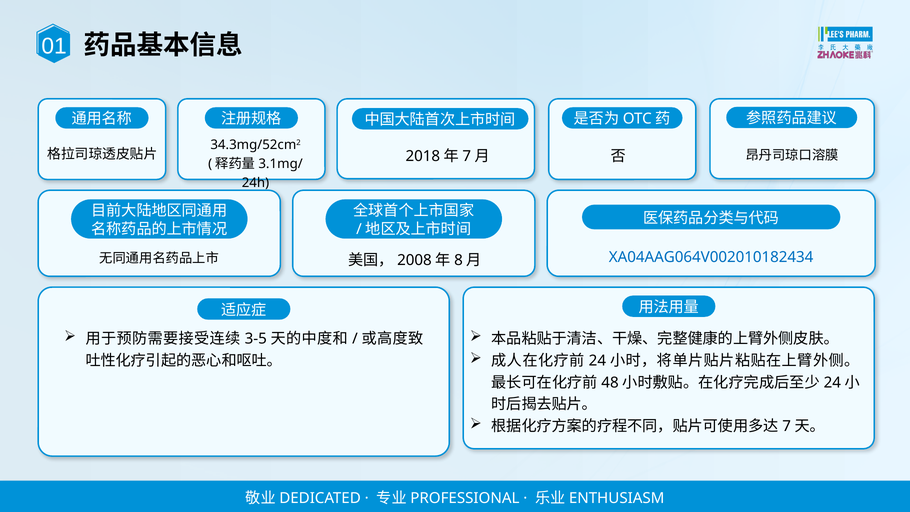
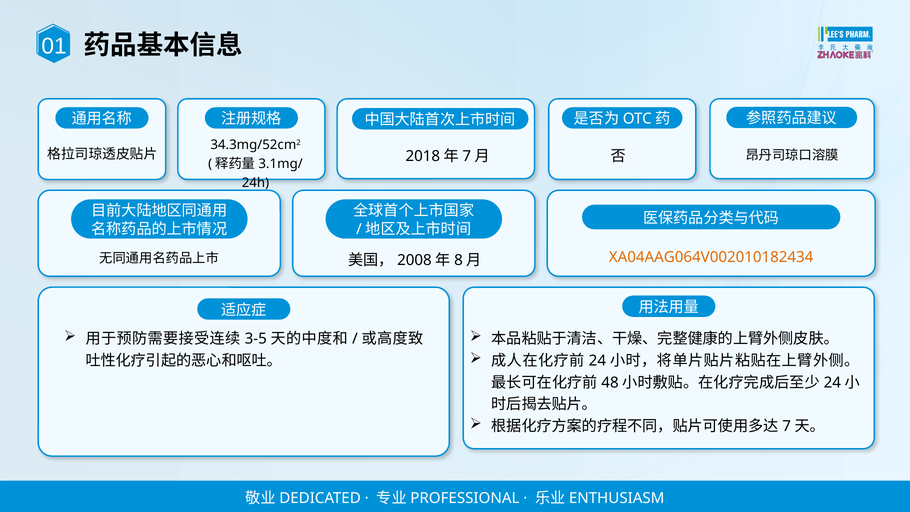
XA04AAG064V002010182434 colour: blue -> orange
